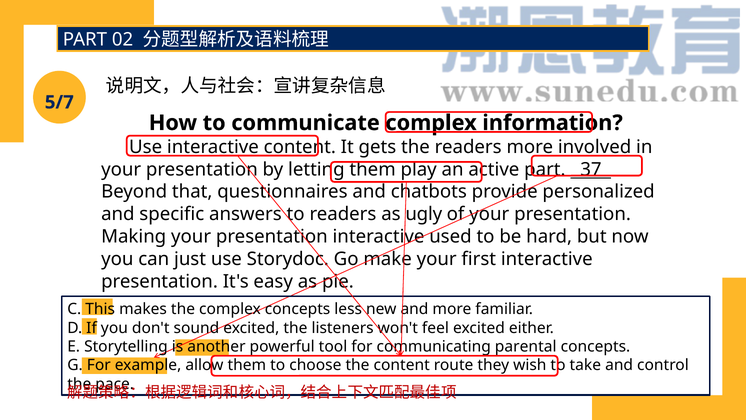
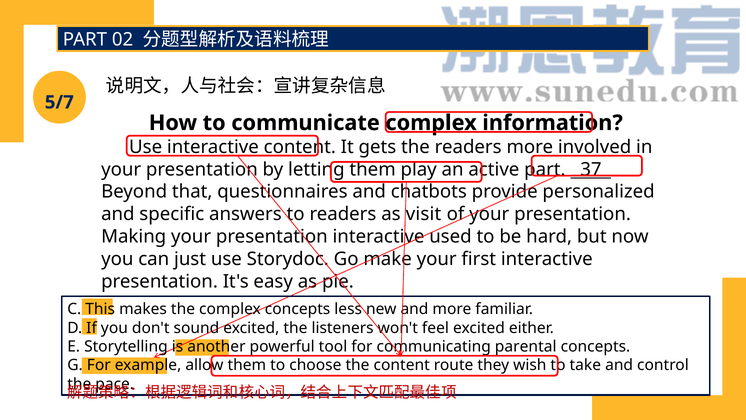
ugly: ugly -> visit
